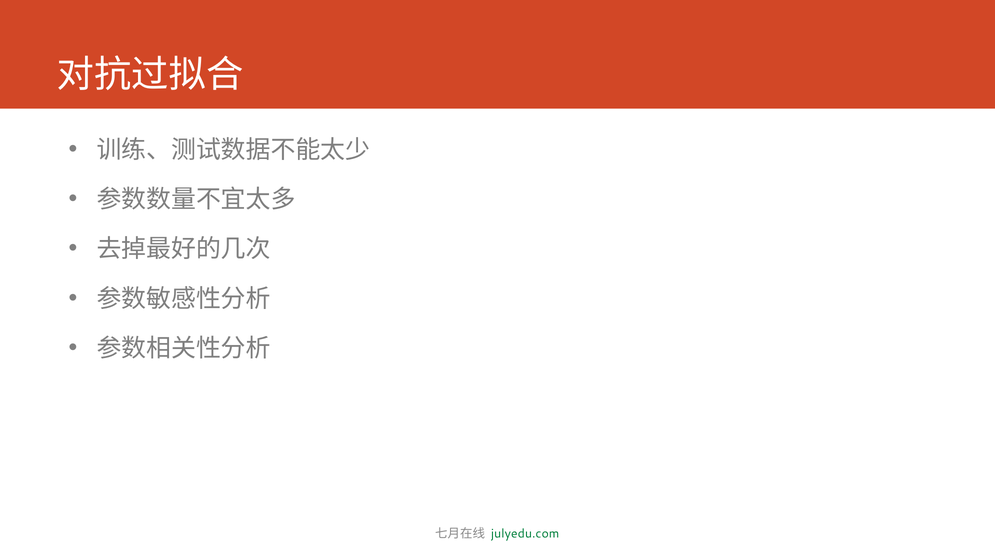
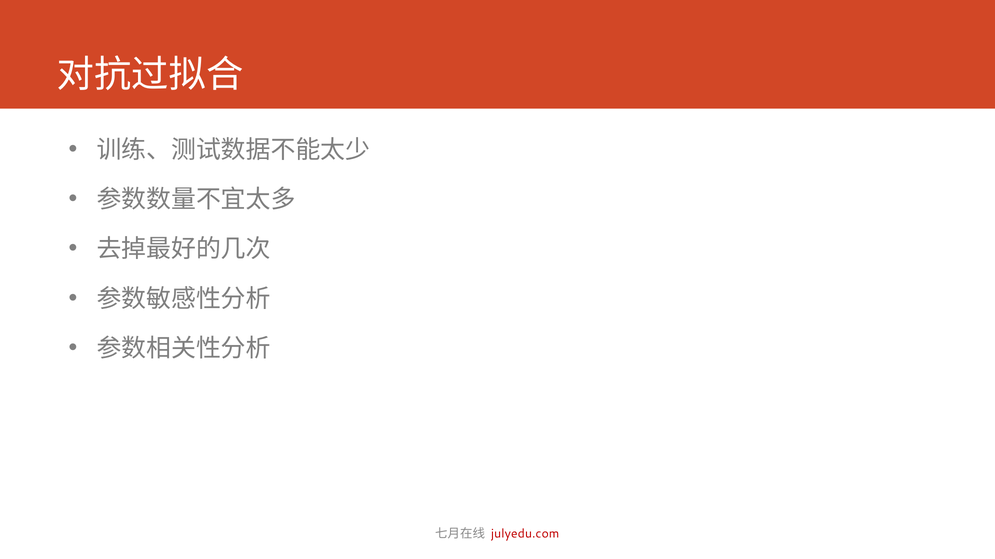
julyedu.com colour: green -> red
